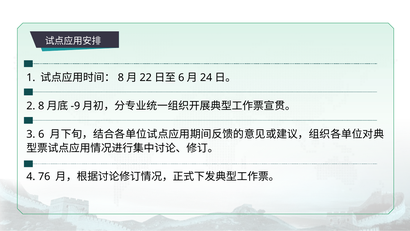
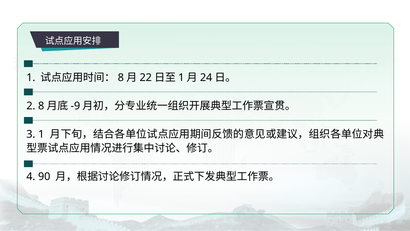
6 at (181, 78): 6 -> 1
3 6: 6 -> 1
76: 76 -> 90
